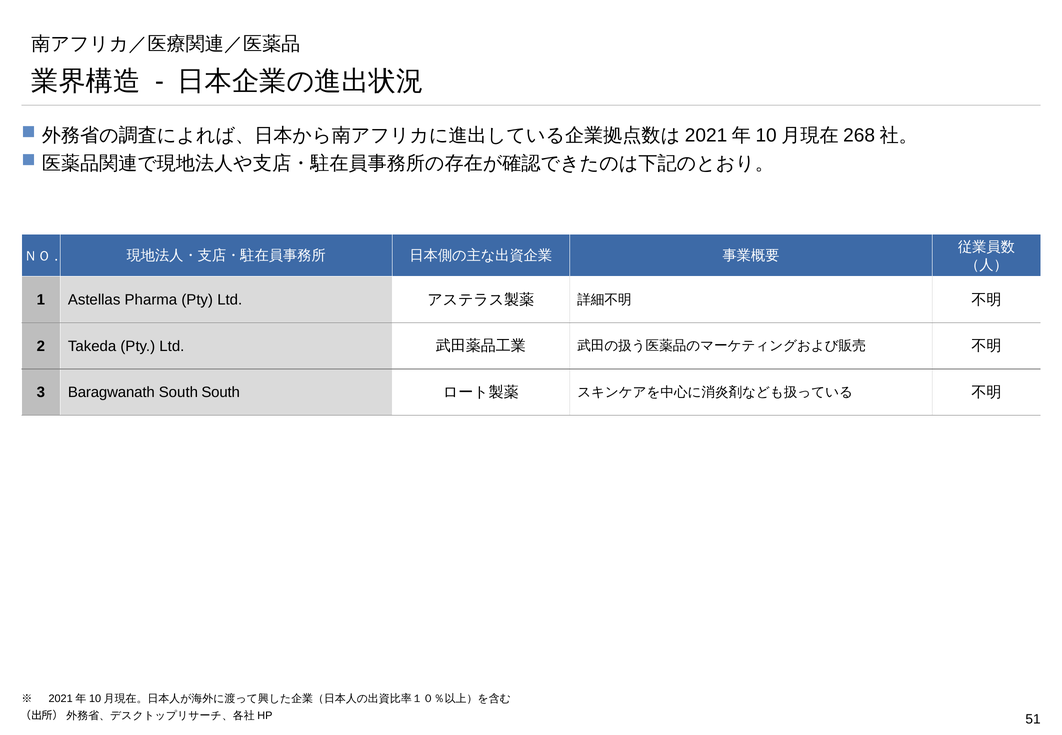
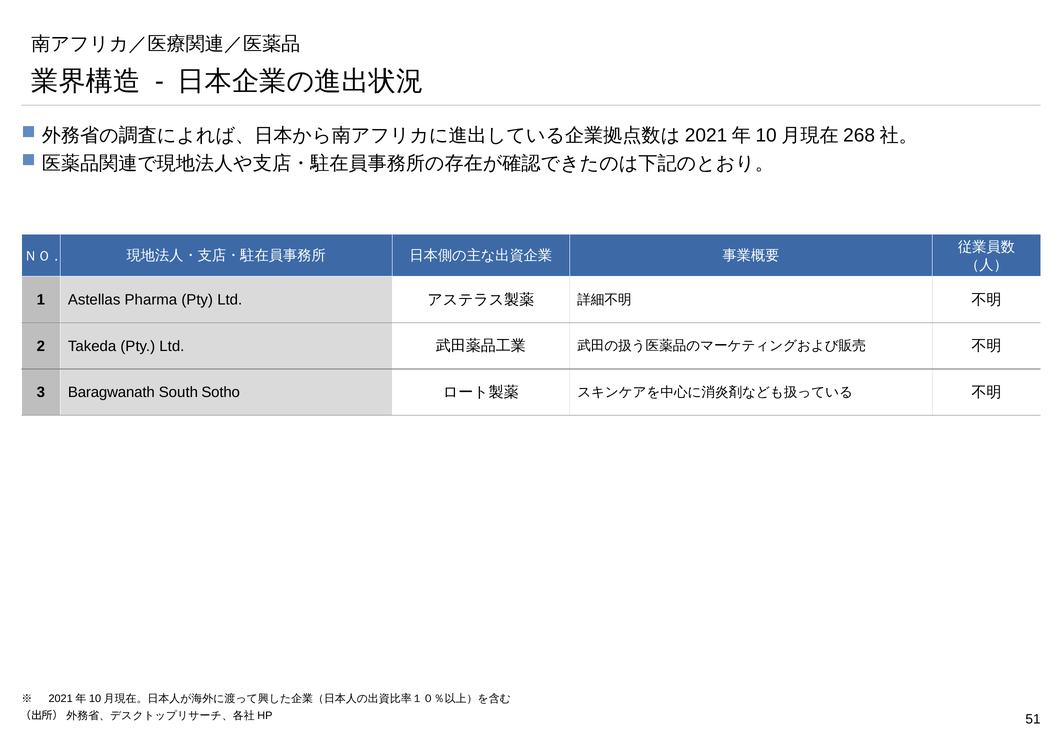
South South: South -> Sotho
